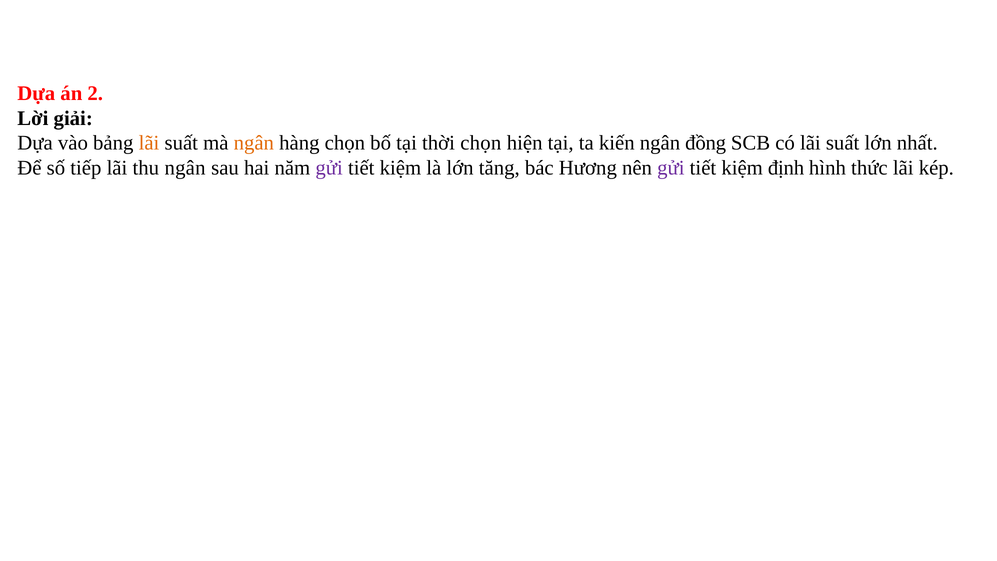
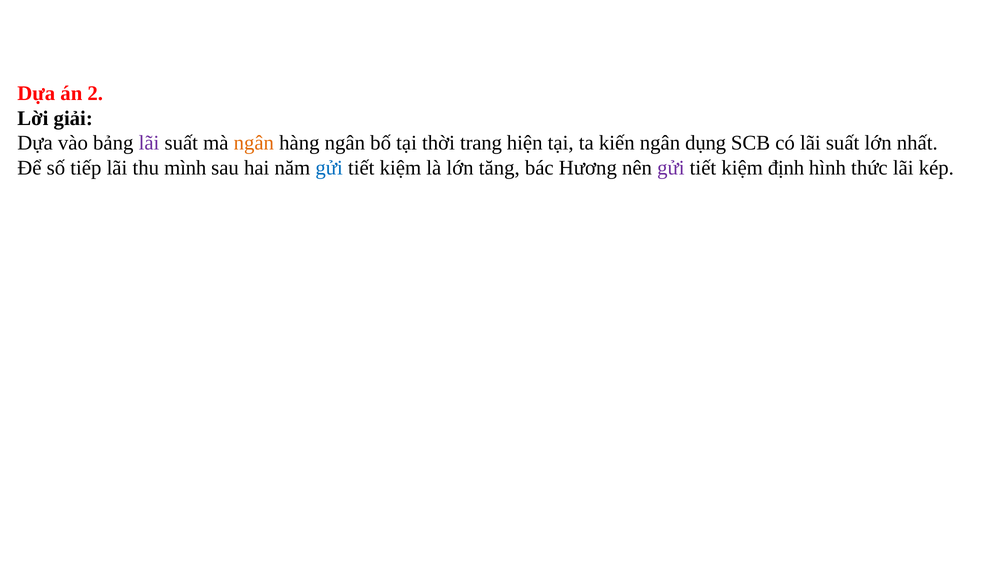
lãi at (149, 143) colour: orange -> purple
hàng chọn: chọn -> ngân
thời chọn: chọn -> trang
đồng: đồng -> dụng
thu ngân: ngân -> mình
gửi at (329, 168) colour: purple -> blue
